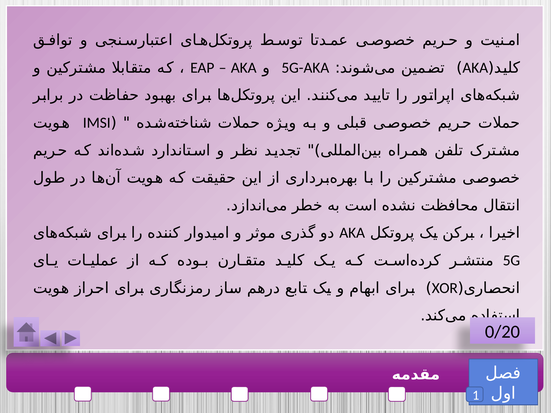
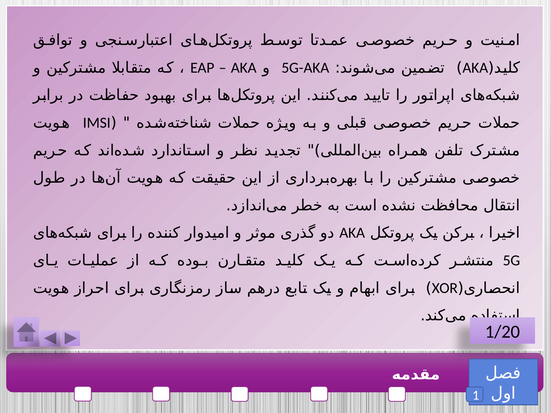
0/20: 0/20 -> 1/20
